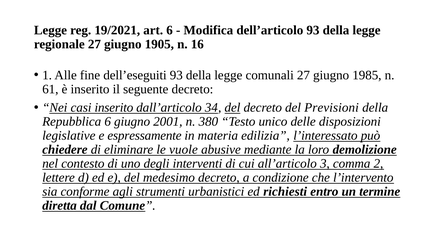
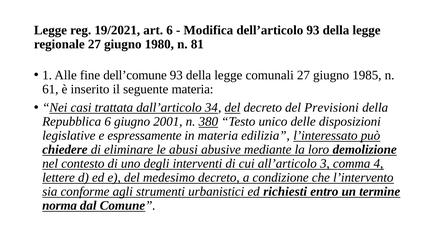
1905: 1905 -> 1980
16: 16 -> 81
dell’eseguiti: dell’eseguiti -> dell’comune
seguente decreto: decreto -> materia
casi inserito: inserito -> trattata
380 underline: none -> present
vuole: vuole -> abusi
2: 2 -> 4
diretta: diretta -> norma
